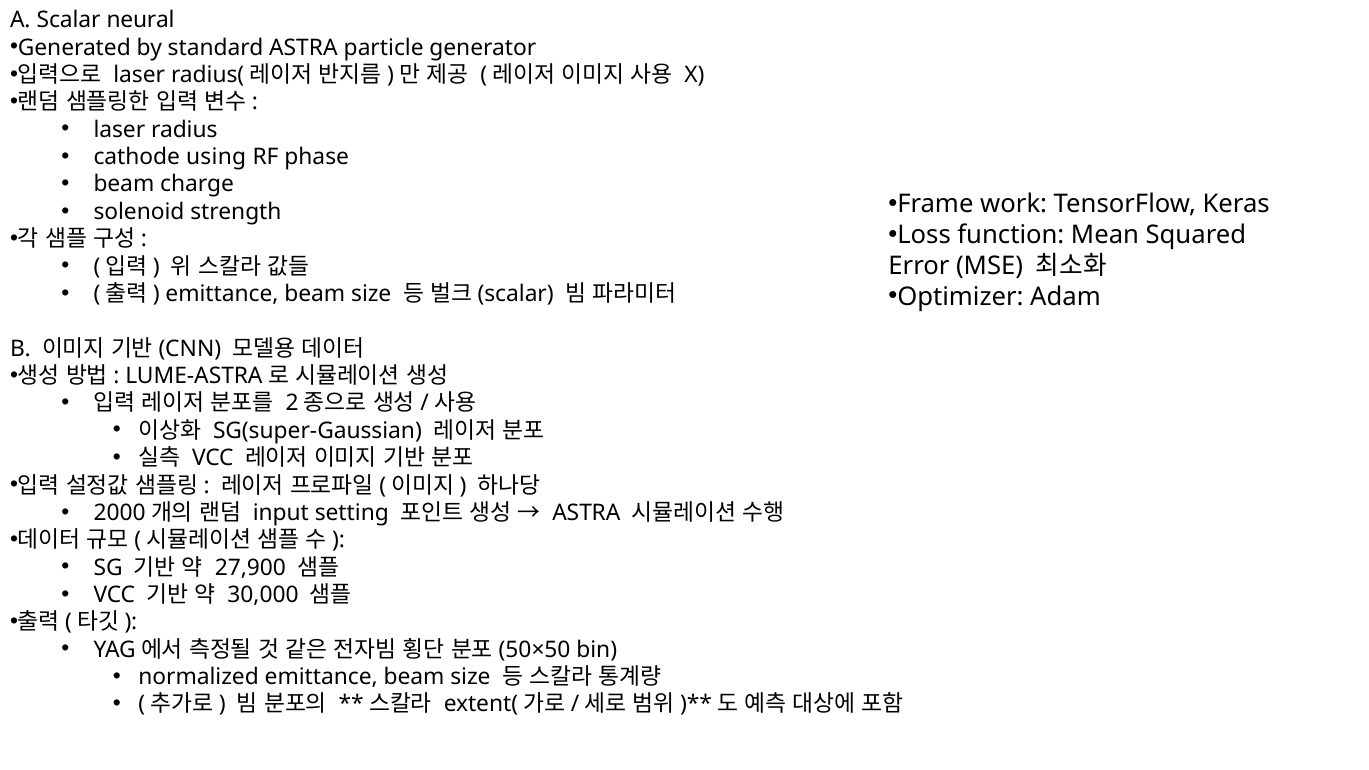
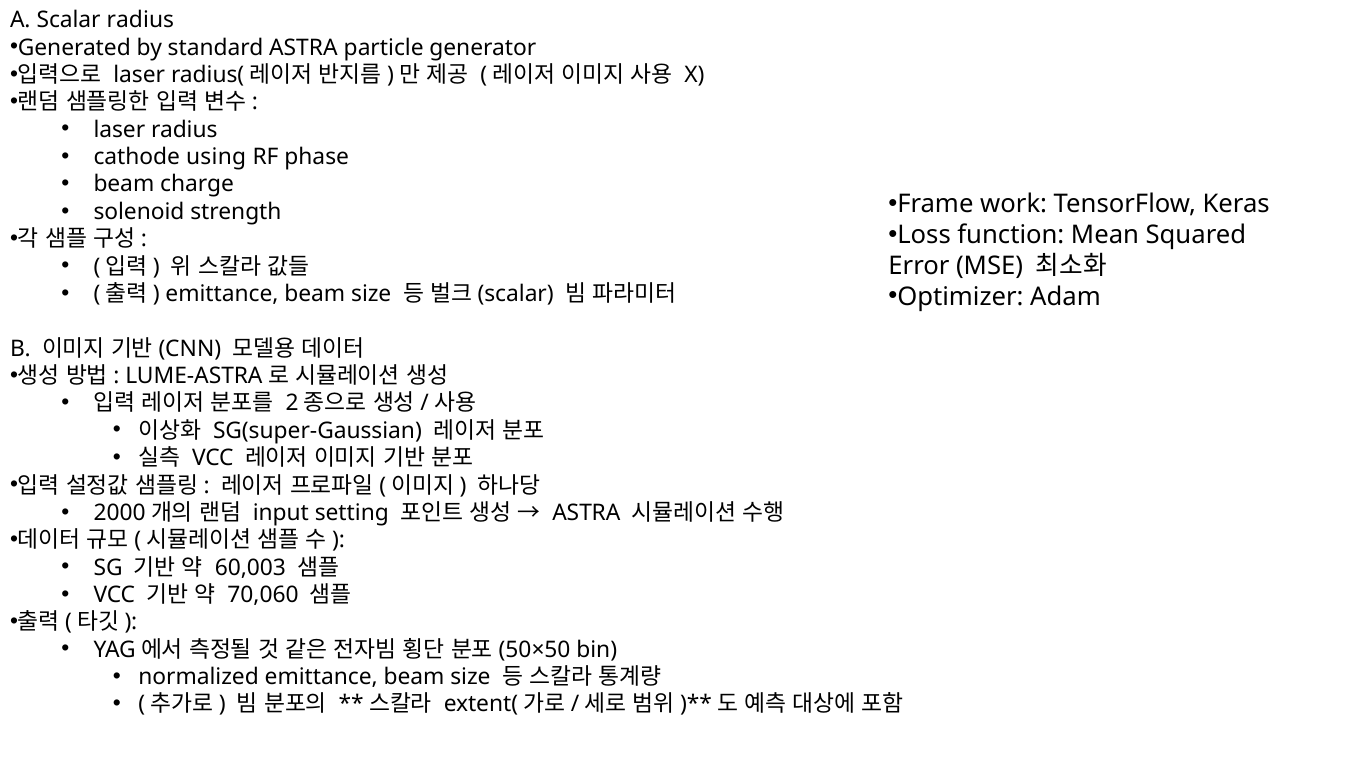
Scalar neural: neural -> radius
27,900: 27,900 -> 60,003
30,000: 30,000 -> 70,060
